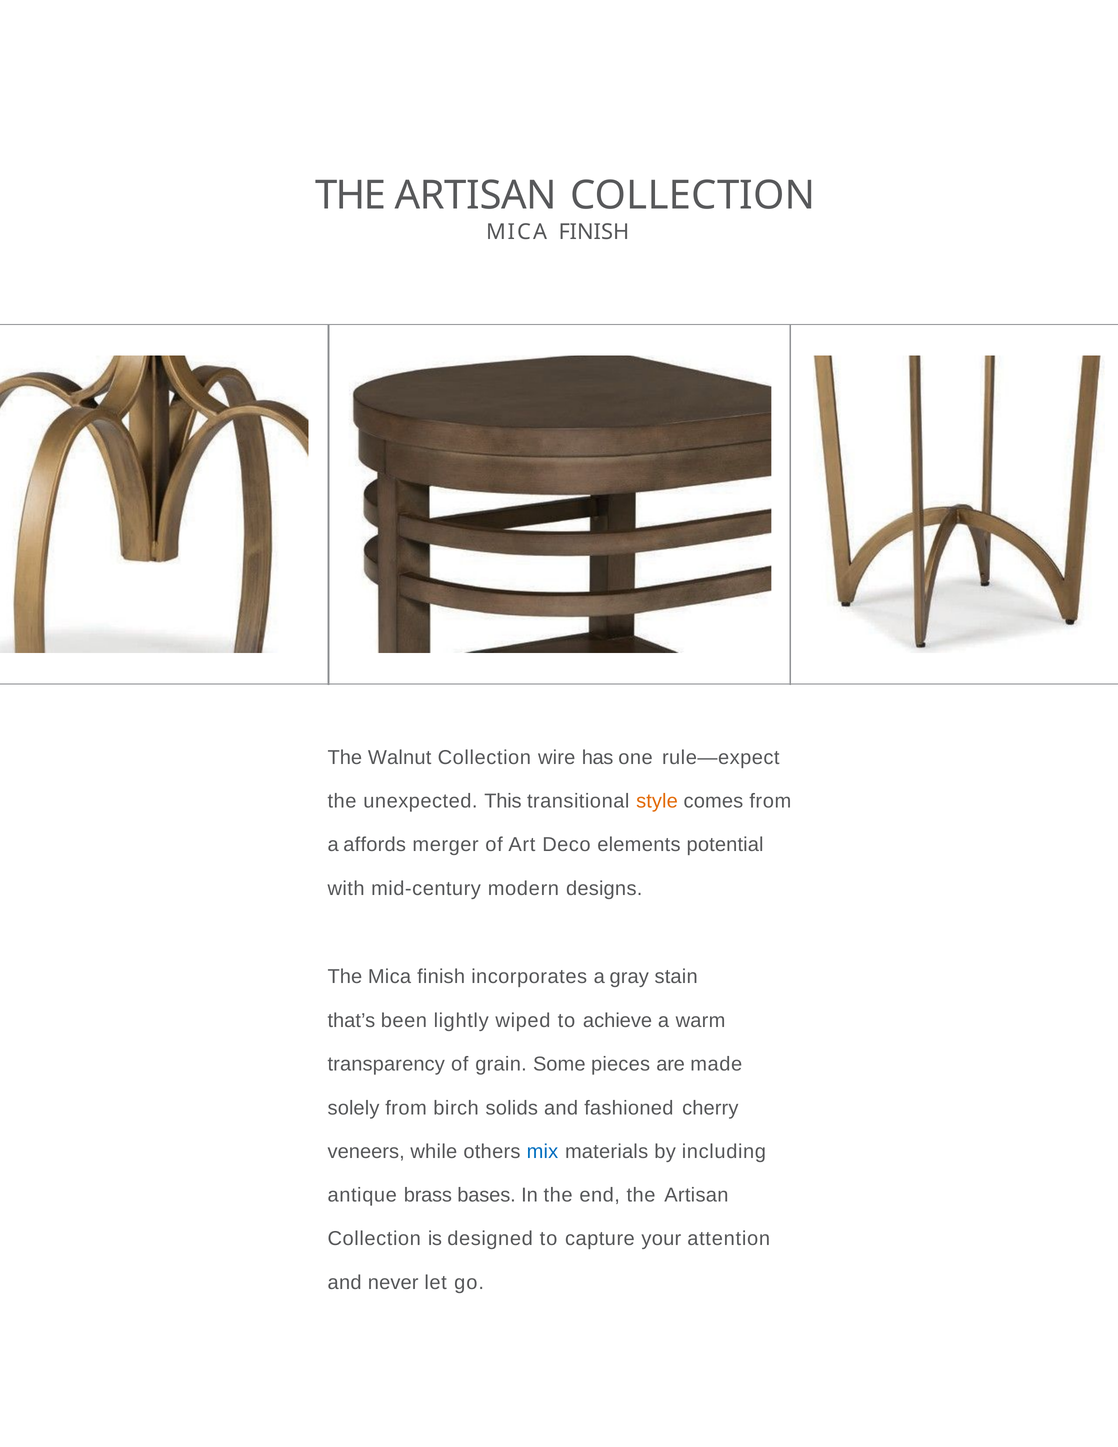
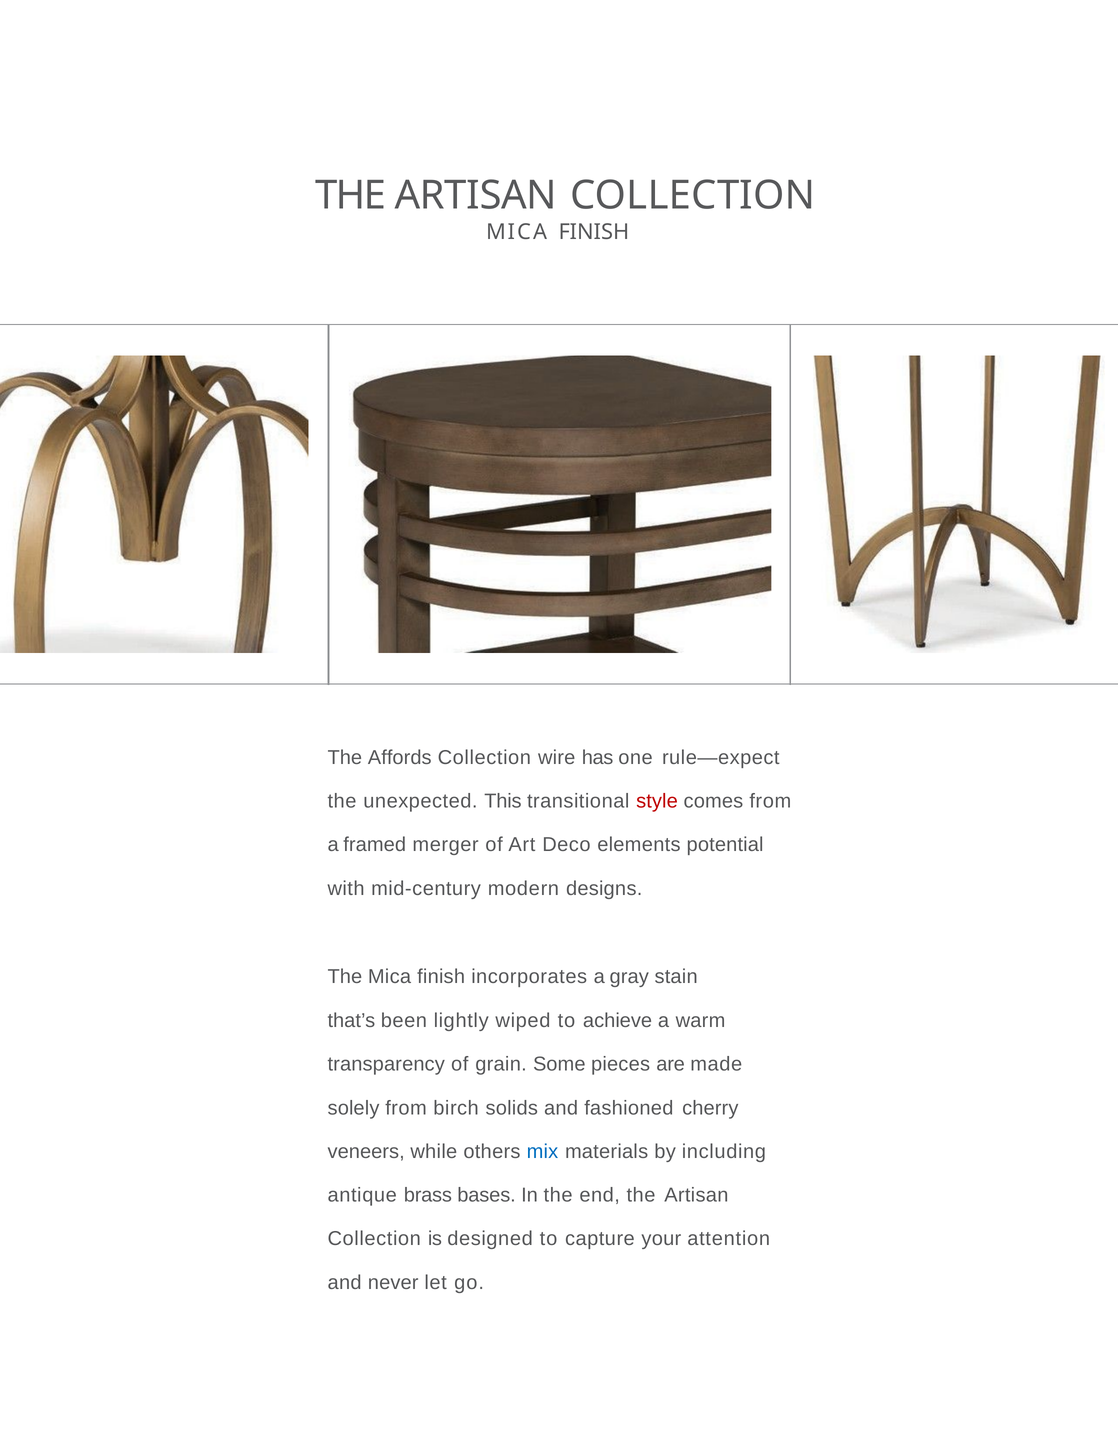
Walnut: Walnut -> Affords
style colour: orange -> red
affords: affords -> framed
